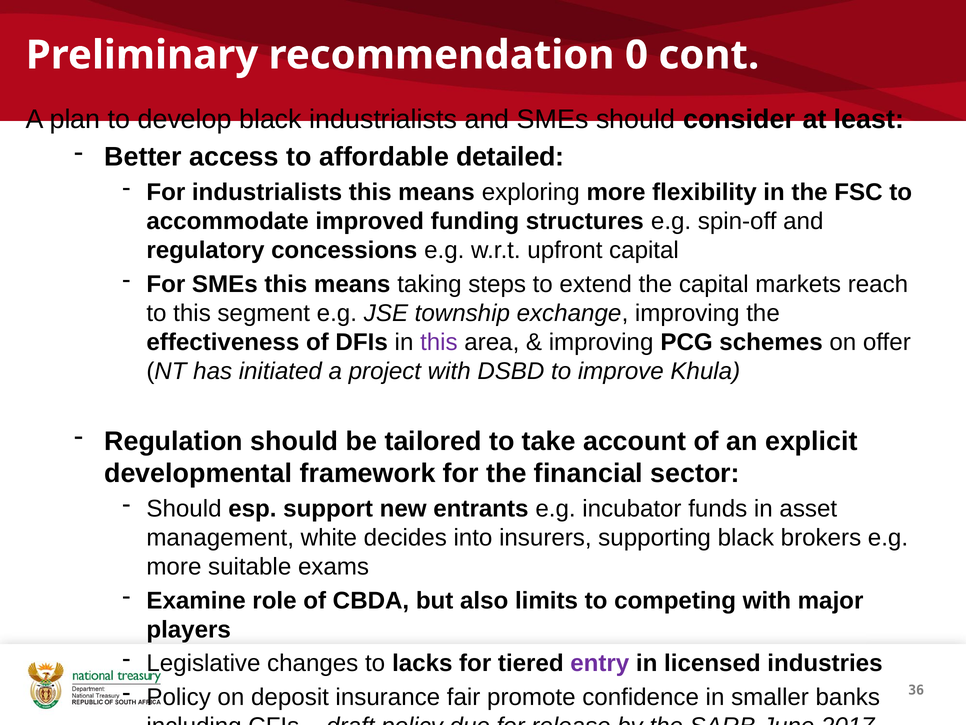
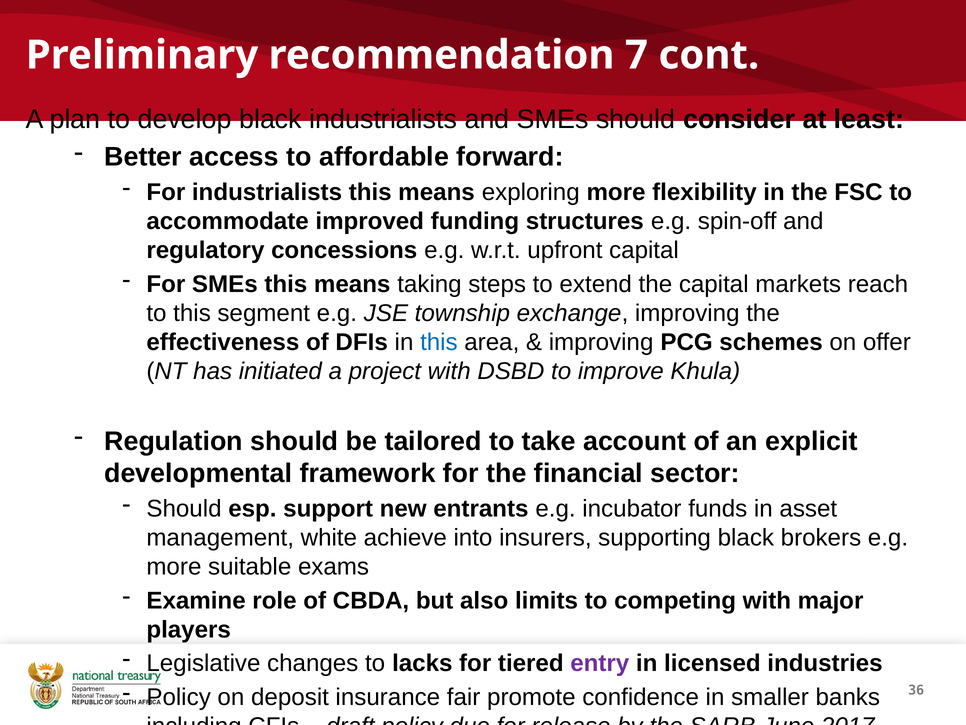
0: 0 -> 7
detailed: detailed -> forward
this at (439, 342) colour: purple -> blue
decides: decides -> achieve
